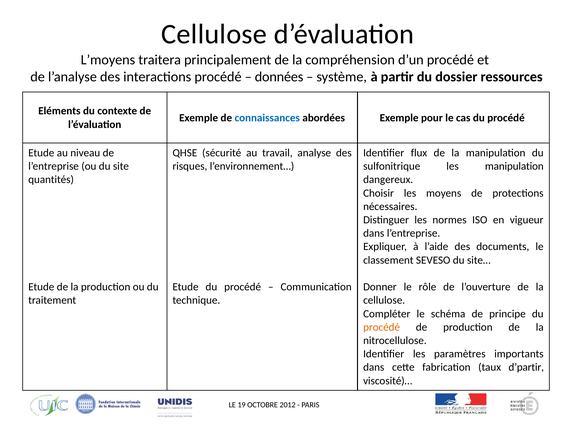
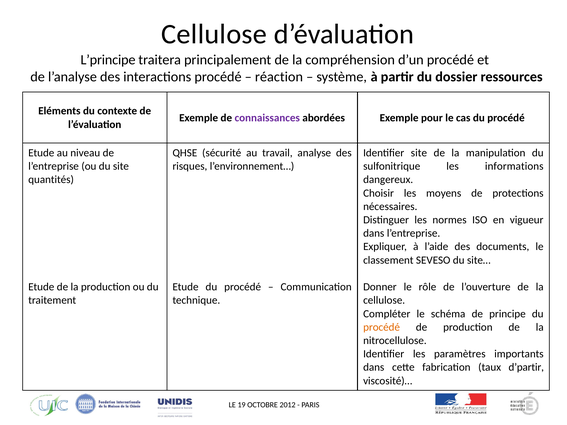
L’moyens: L’moyens -> L’principe
données: données -> réaction
connaissances colour: blue -> purple
Identifier flux: flux -> site
les manipulation: manipulation -> informations
